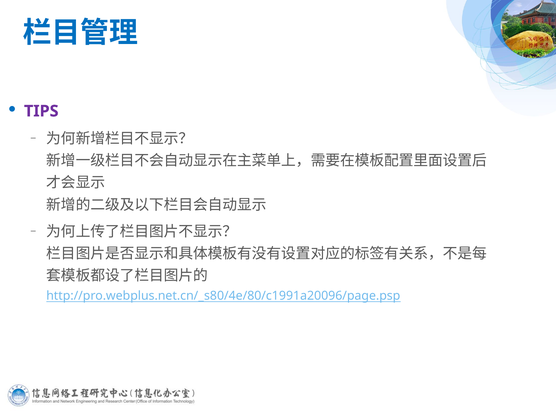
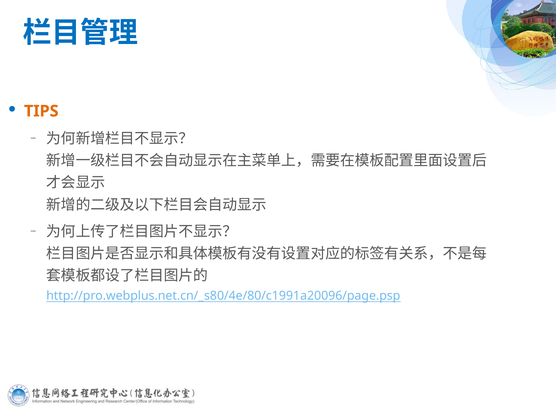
TIPS colour: purple -> orange
